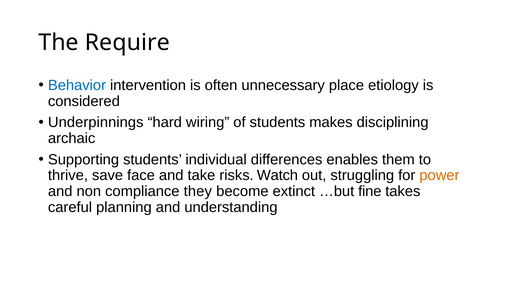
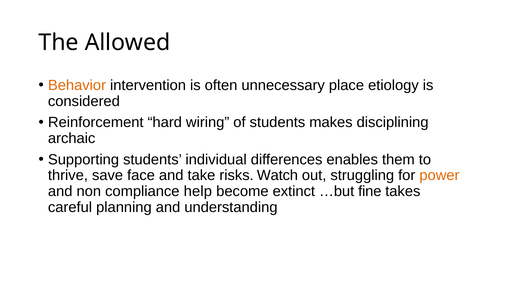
Require: Require -> Allowed
Behavior colour: blue -> orange
Underpinnings: Underpinnings -> Reinforcement
they: they -> help
